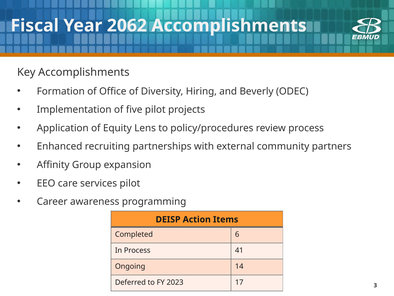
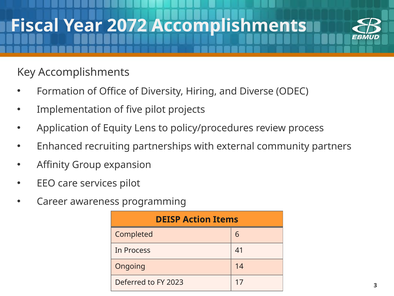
2062: 2062 -> 2072
Beverly: Beverly -> Diverse
